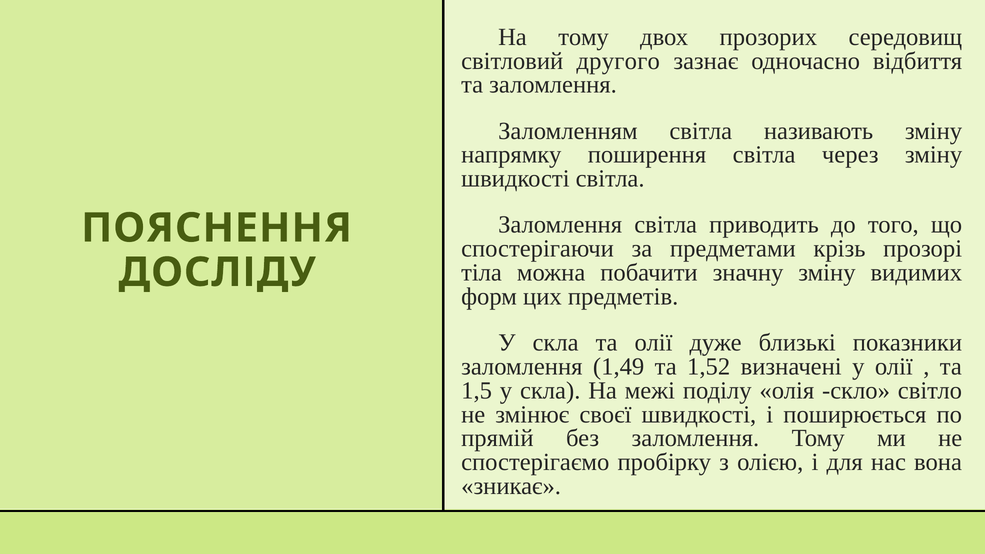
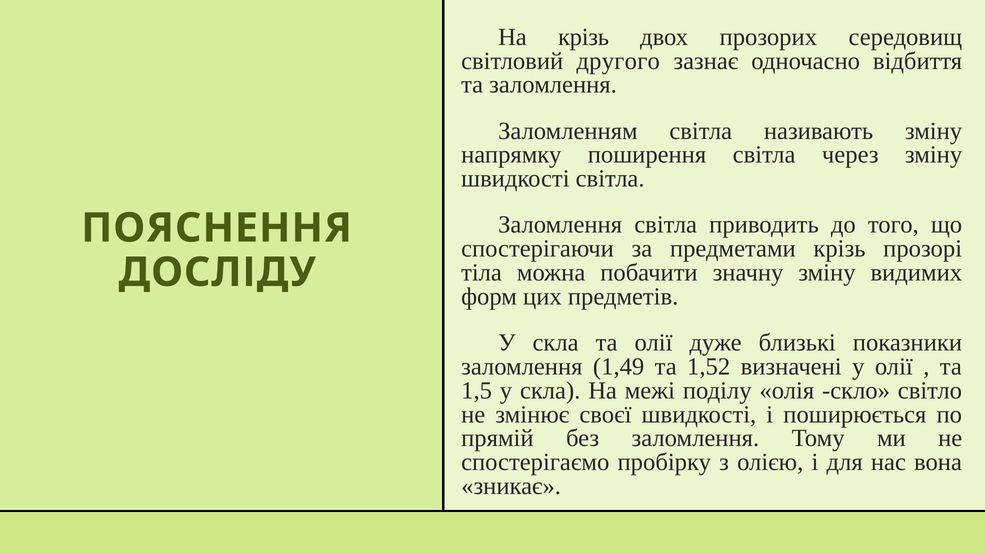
На тому: тому -> крізь
